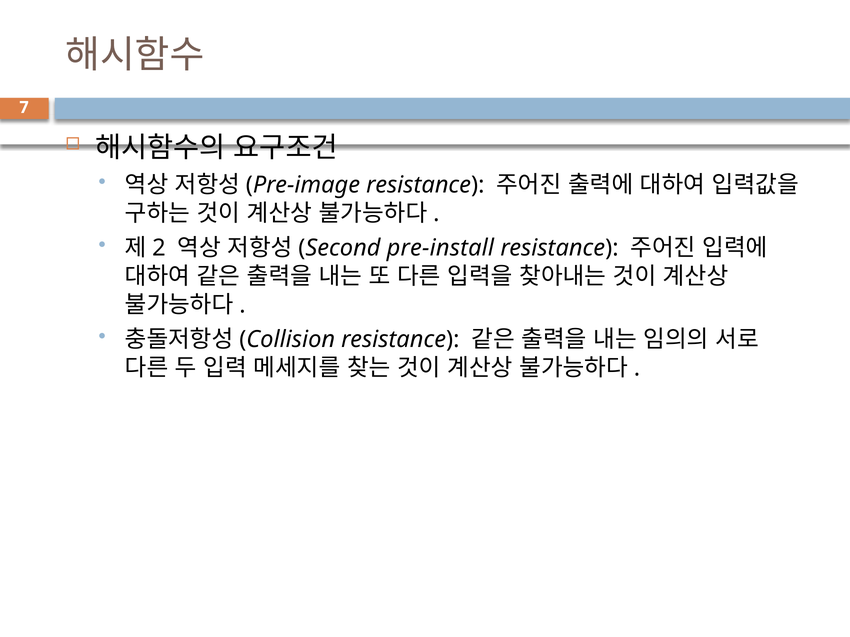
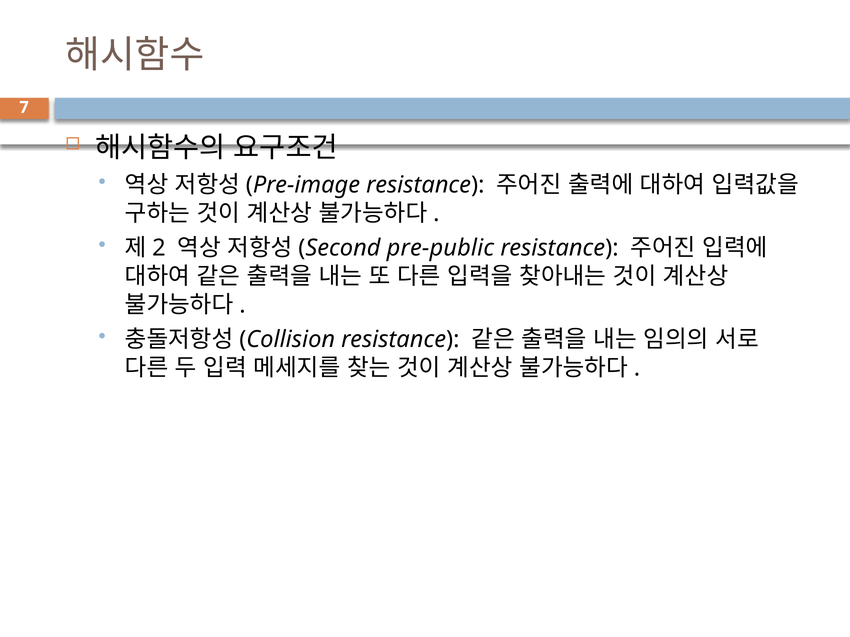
pre-install: pre-install -> pre-public
